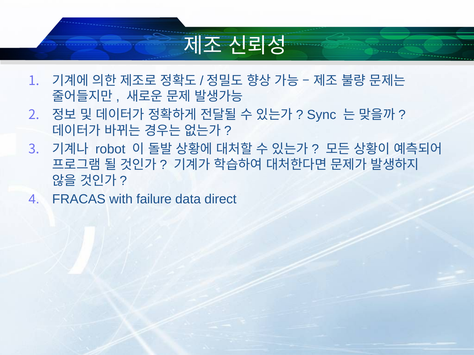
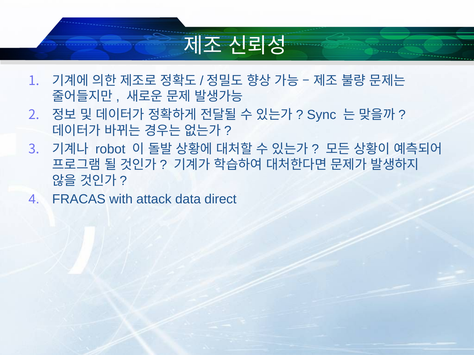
failure: failure -> attack
